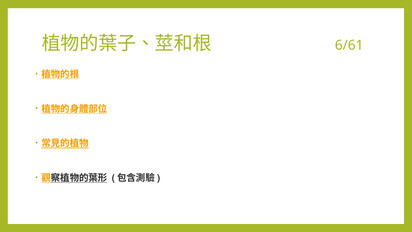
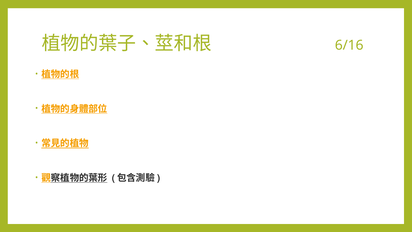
6/61: 6/61 -> 6/16
